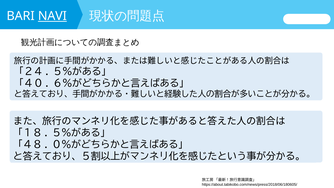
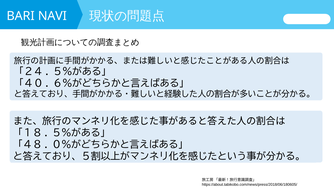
NAVI underline: present -> none
